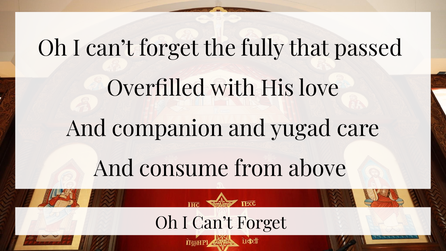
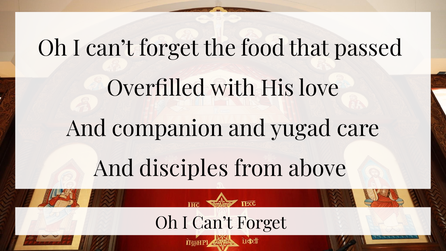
fully: fully -> food
consume: consume -> disciples
